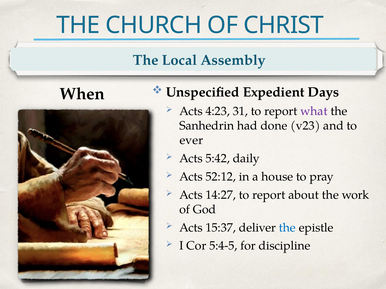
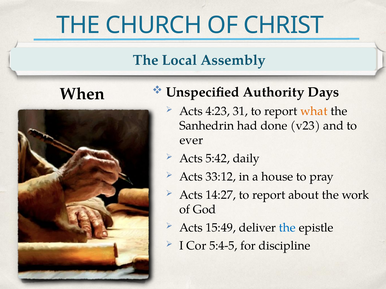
Expedient: Expedient -> Authority
what colour: purple -> orange
52:12: 52:12 -> 33:12
15:37: 15:37 -> 15:49
